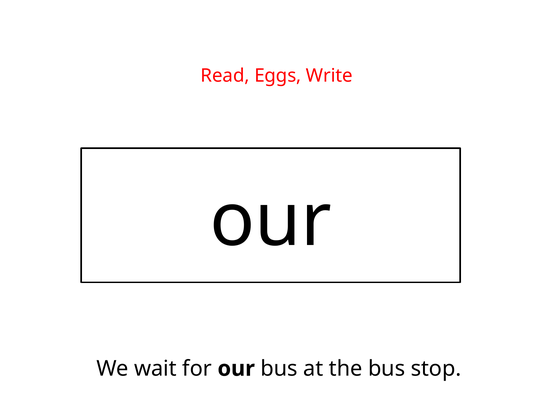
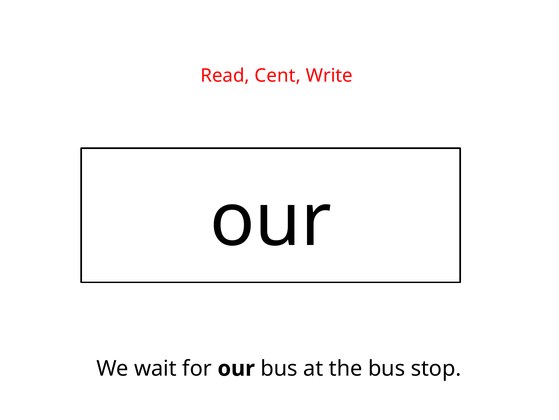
Eggs: Eggs -> Cent
